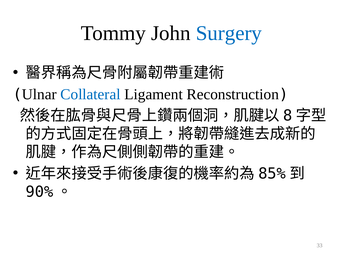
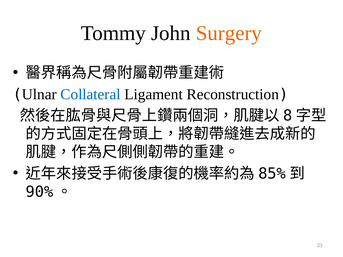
Surgery colour: blue -> orange
